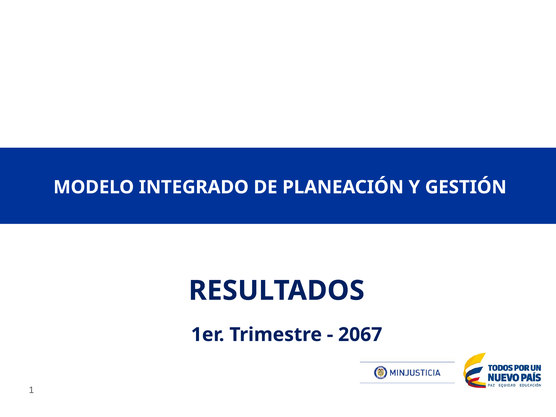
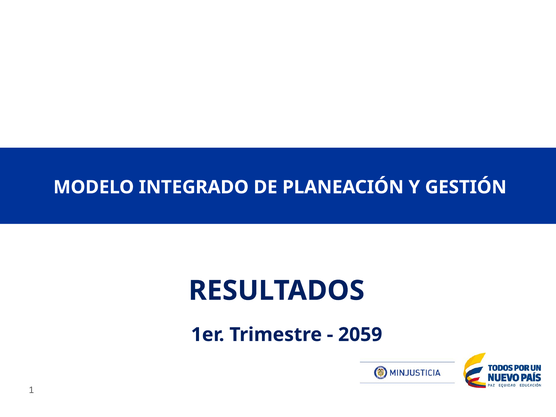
2067: 2067 -> 2059
